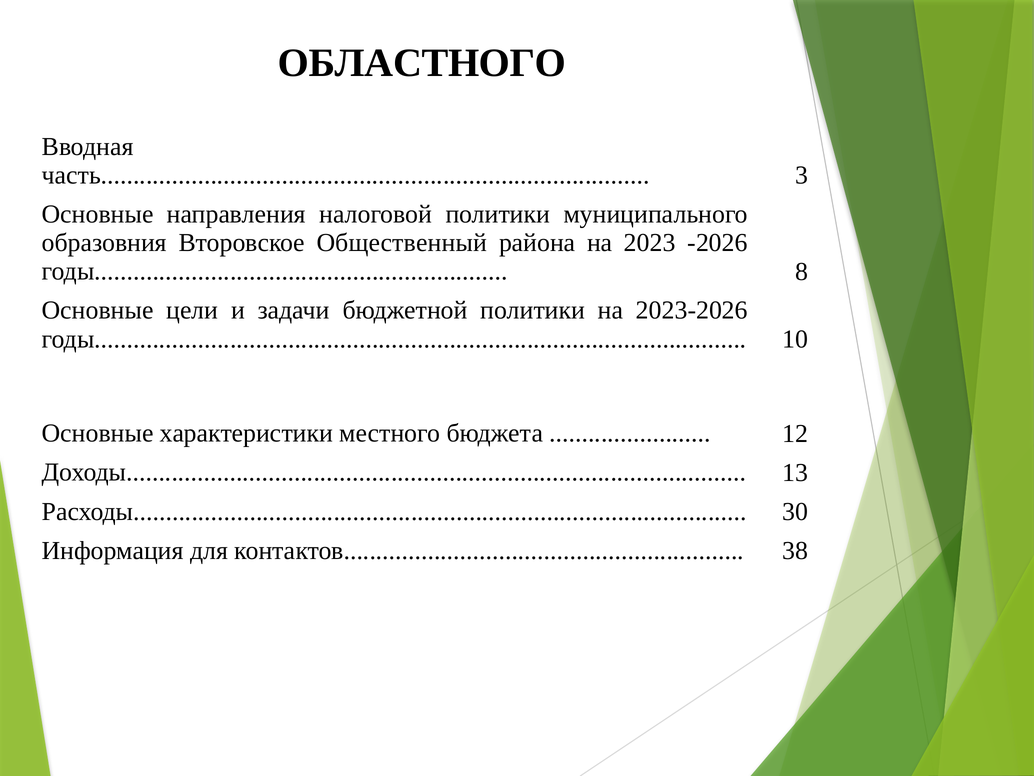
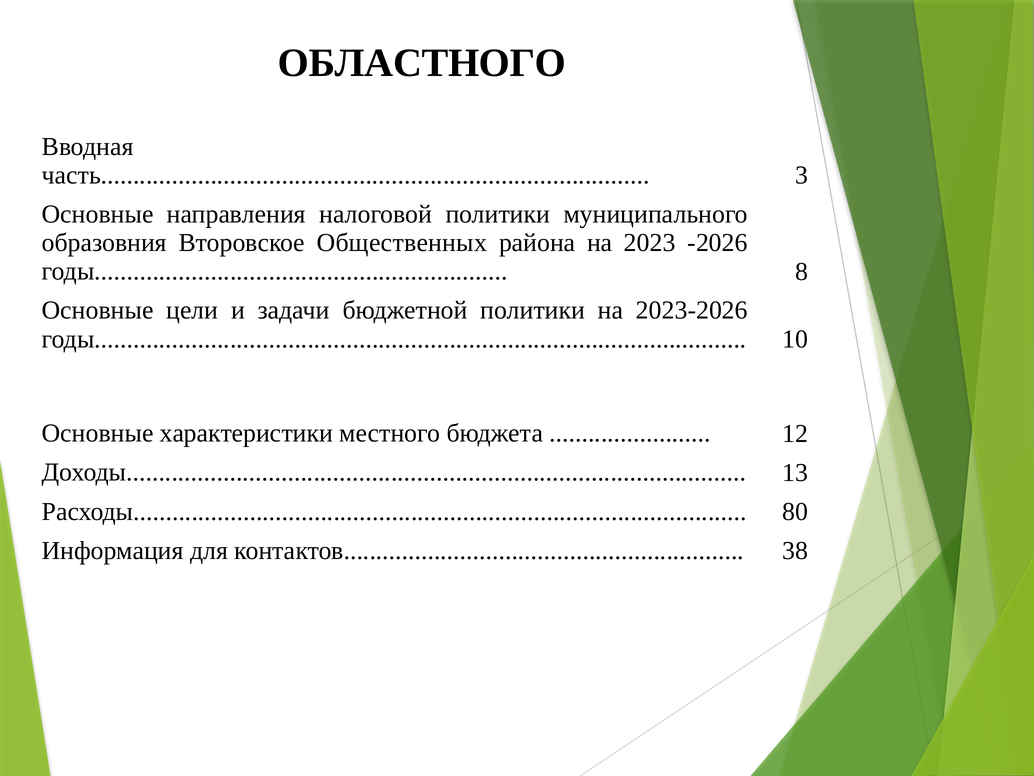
Общественный: Общественный -> Общественных
30: 30 -> 80
